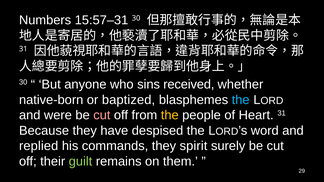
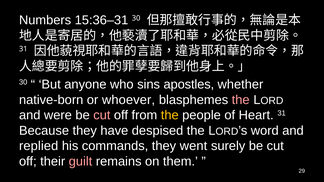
15:57–31: 15:57–31 -> 15:36–31
received: received -> apostles
baptized: baptized -> whoever
the at (241, 100) colour: light blue -> pink
spirit: spirit -> went
guilt colour: light green -> pink
